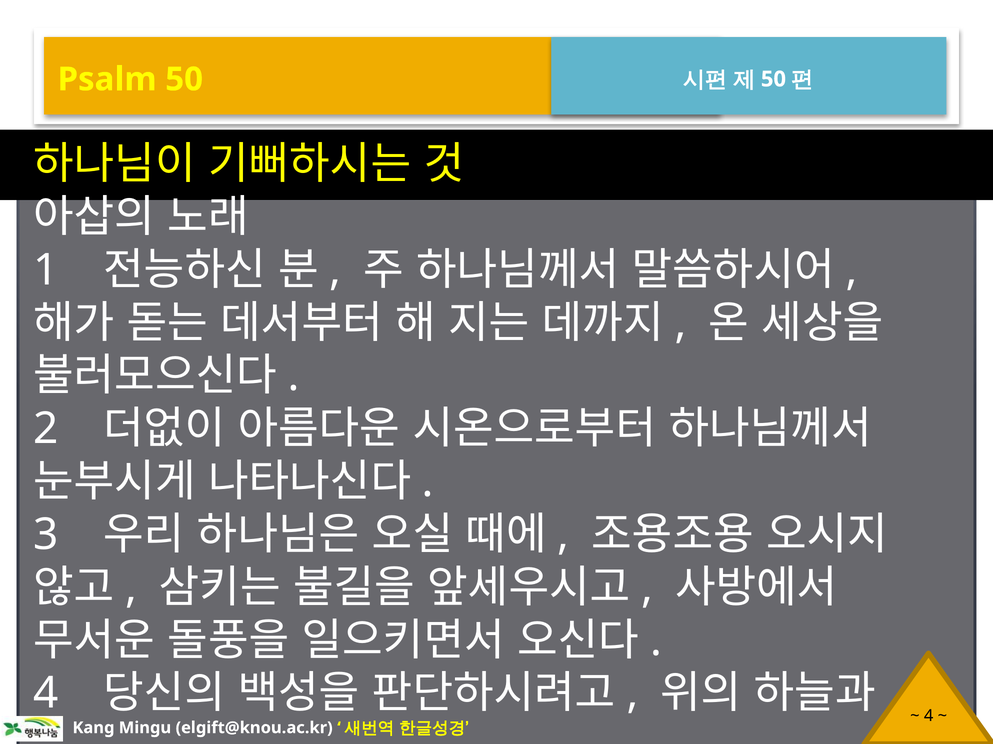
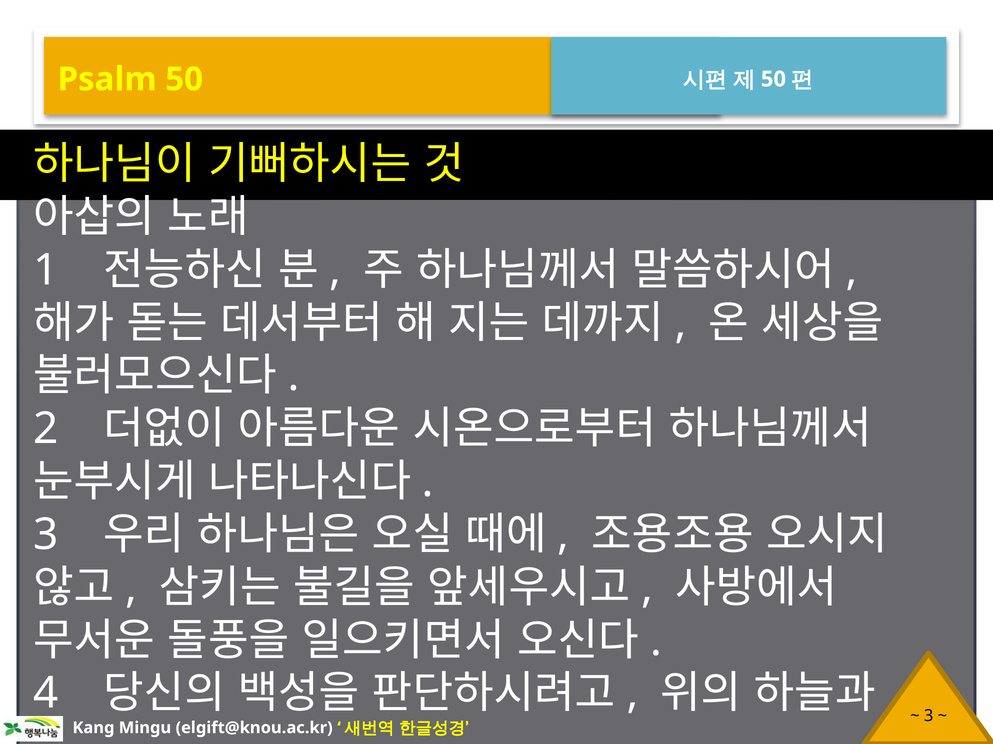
4 at (929, 717): 4 -> 3
